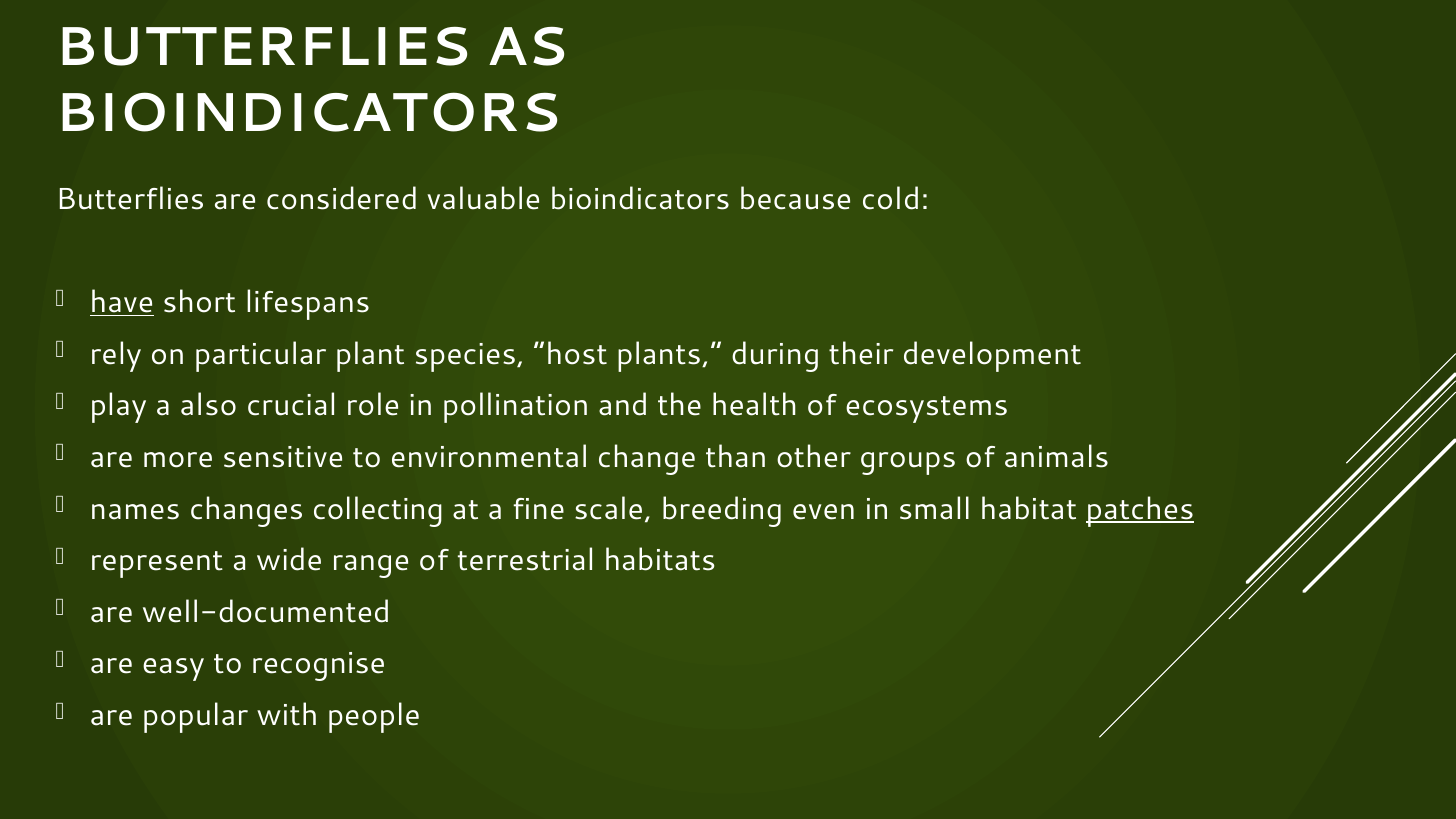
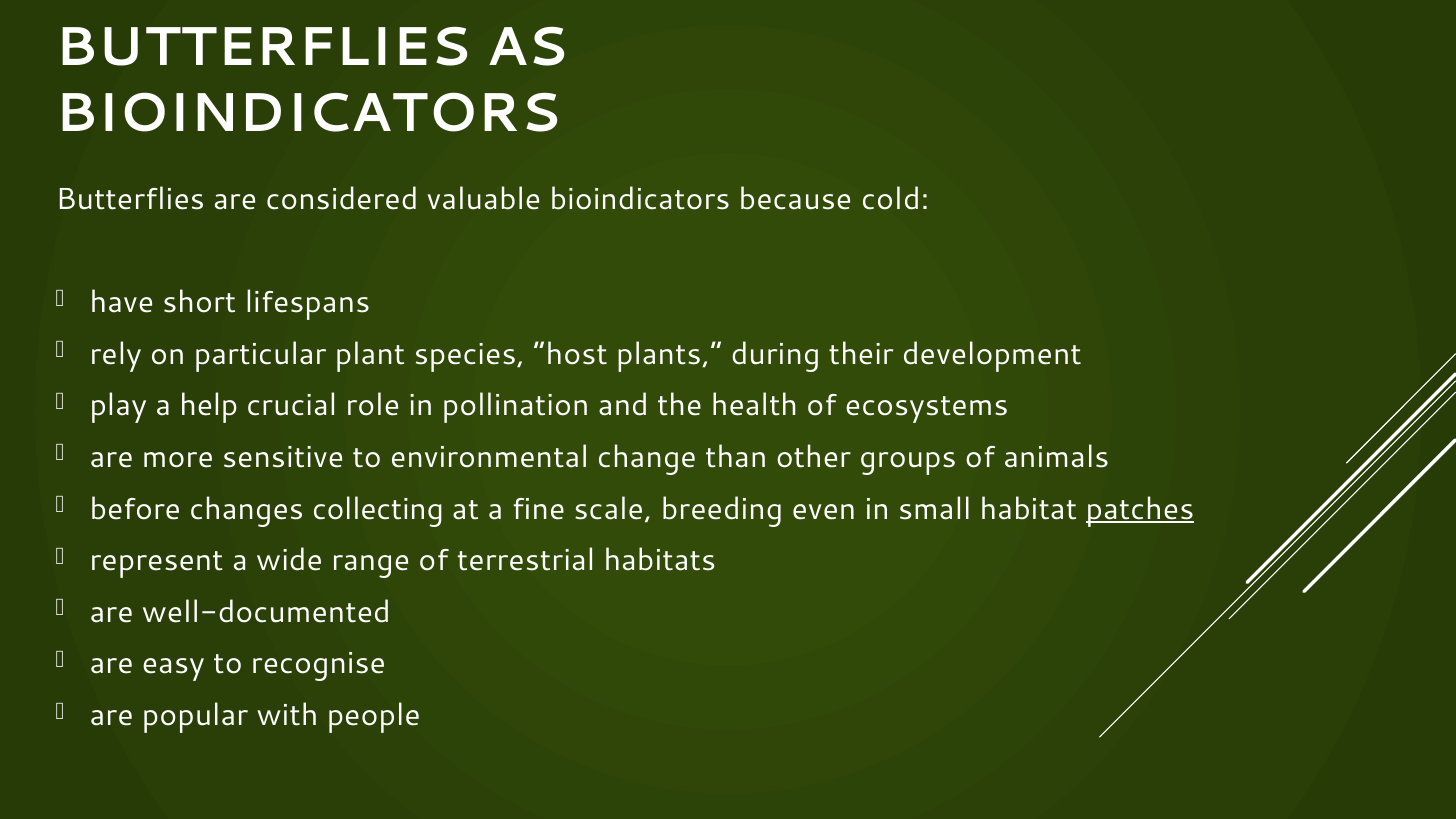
have underline: present -> none
also: also -> help
names: names -> before
